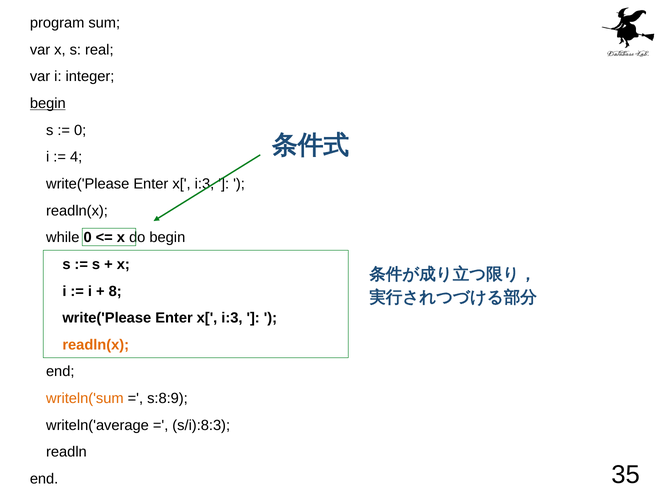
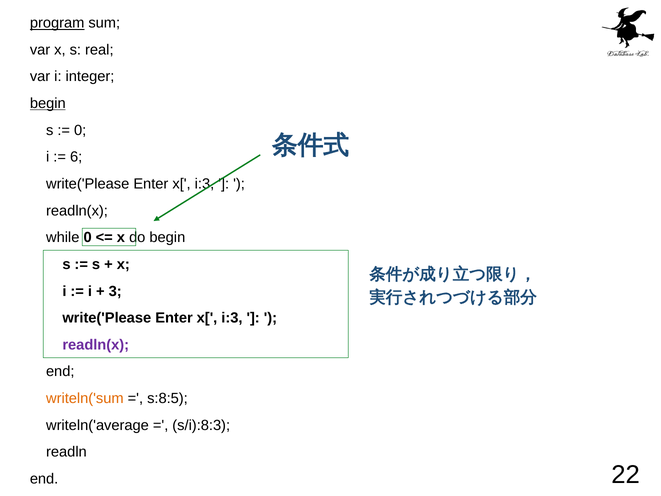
program underline: none -> present
4: 4 -> 6
8: 8 -> 3
readln(x at (96, 345) colour: orange -> purple
s:8:9: s:8:9 -> s:8:5
35: 35 -> 22
